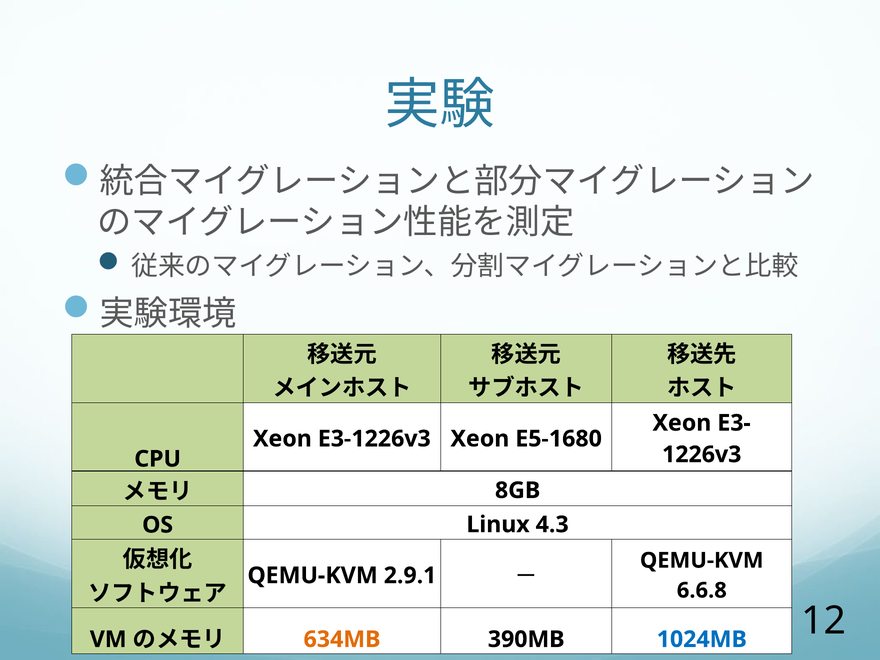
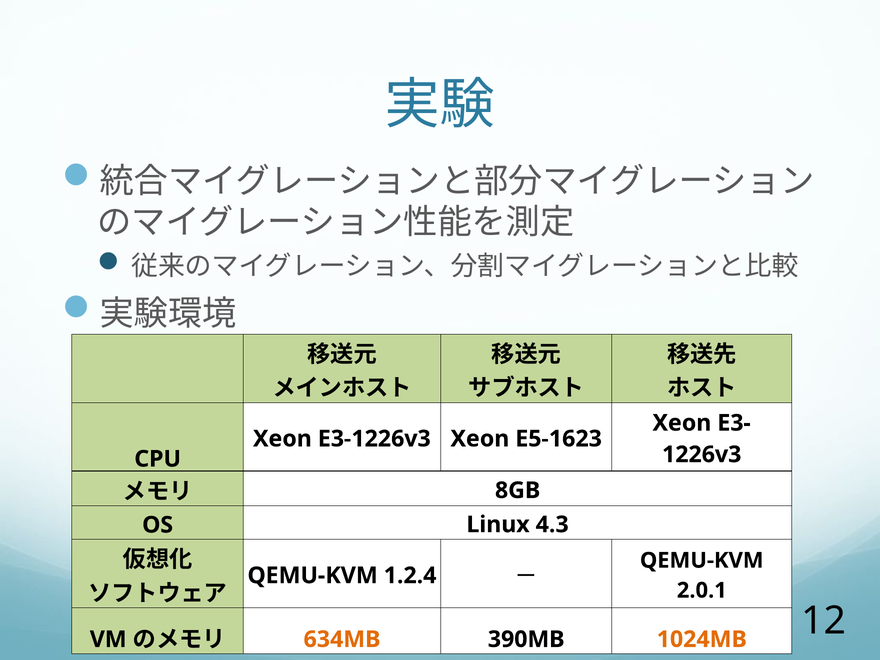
E5-1680: E5-1680 -> E5-1623
2.9.1: 2.9.1 -> 1.2.4
6.6.8: 6.6.8 -> 2.0.1
1024MB colour: blue -> orange
